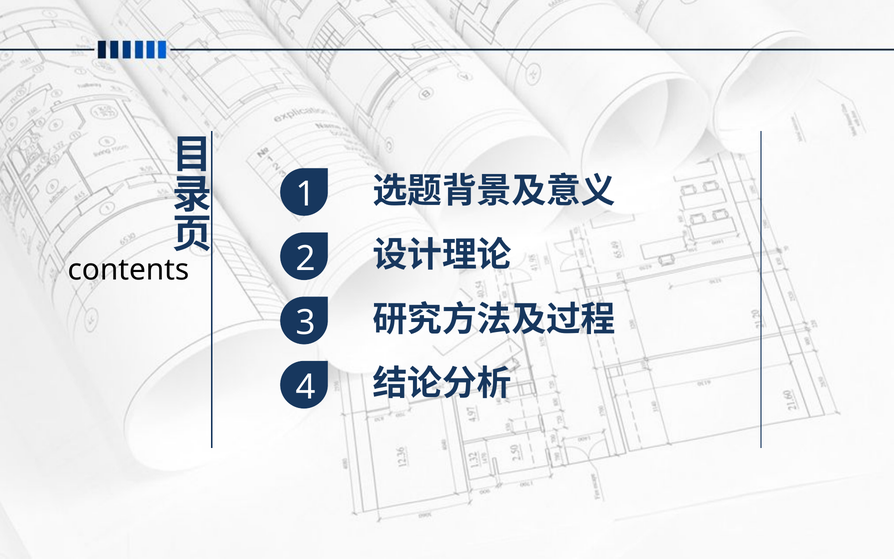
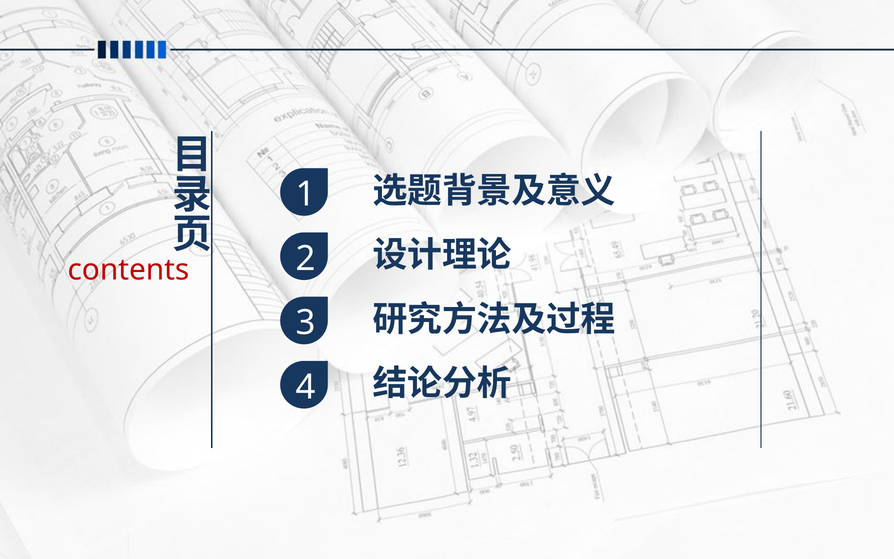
contents colour: black -> red
